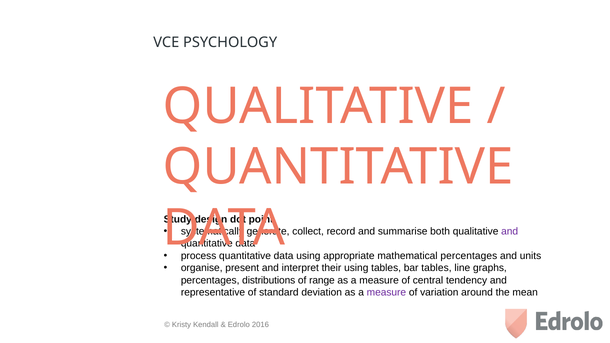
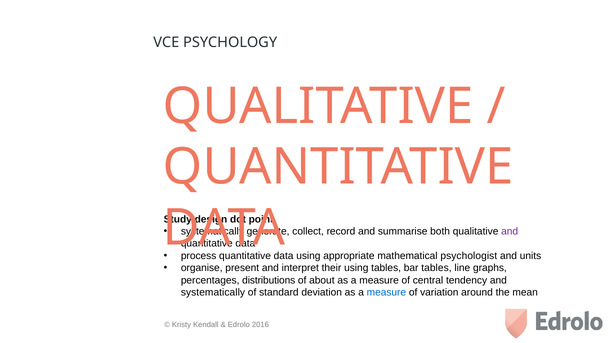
mathematical percentages: percentages -> psychologist
range: range -> about
representative at (213, 293): representative -> systematically
measure at (386, 293) colour: purple -> blue
